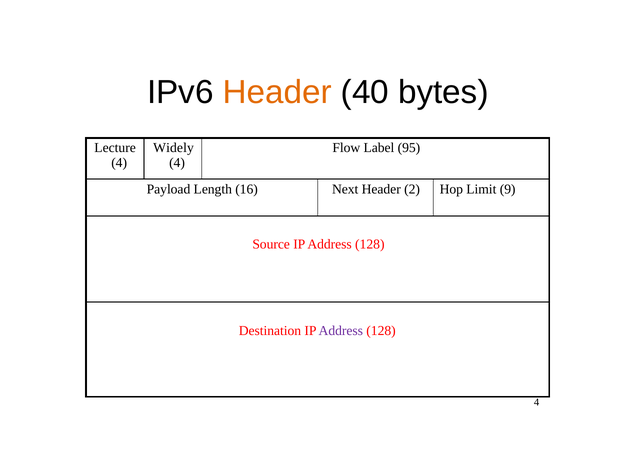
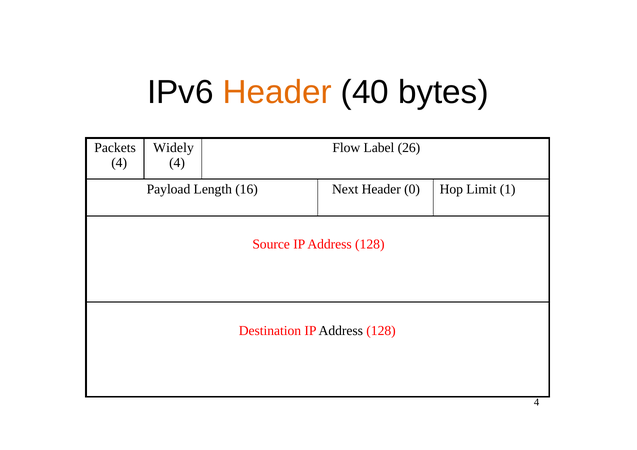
Lecture: Lecture -> Packets
95: 95 -> 26
2: 2 -> 0
9: 9 -> 1
Address at (341, 331) colour: purple -> black
